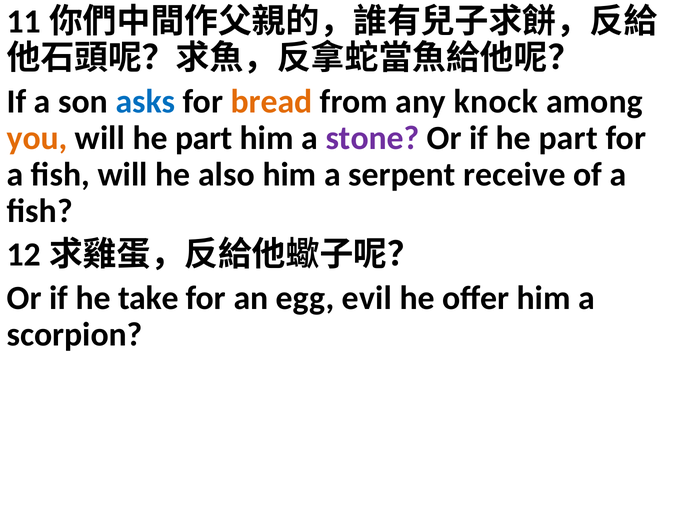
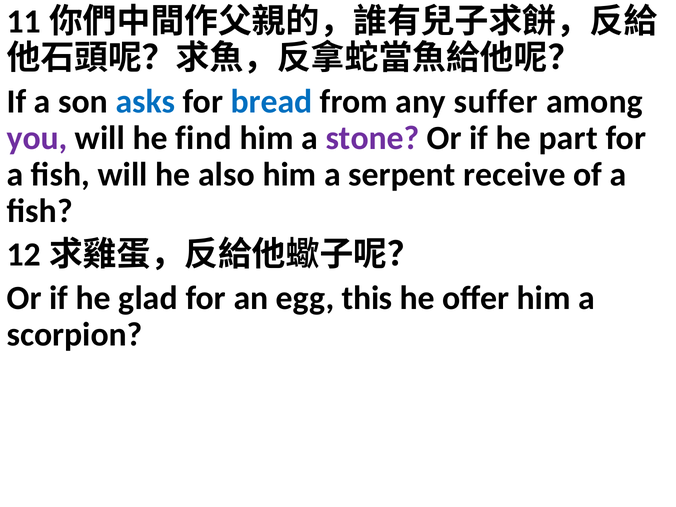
bread colour: orange -> blue
knock: knock -> suffer
you colour: orange -> purple
will he part: part -> find
take: take -> glad
evil: evil -> this
